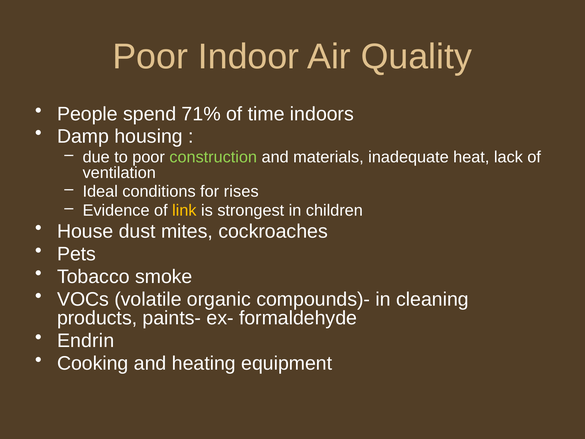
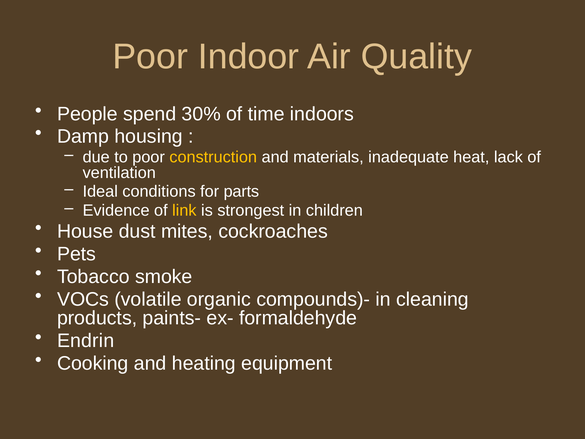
71%: 71% -> 30%
construction colour: light green -> yellow
rises: rises -> parts
